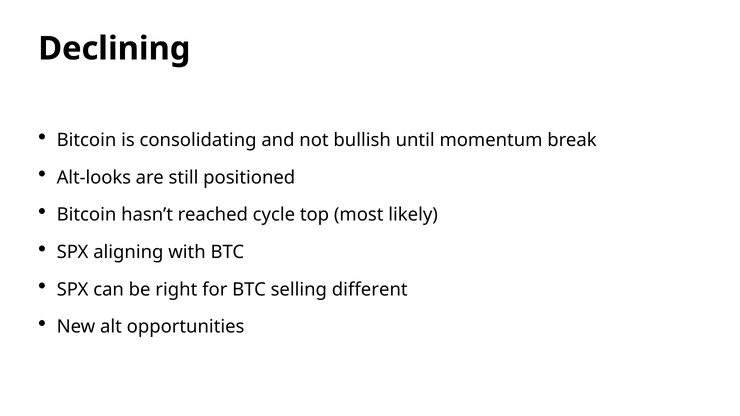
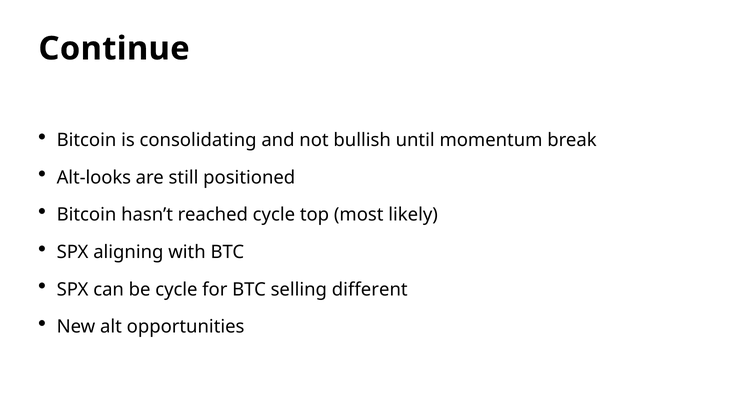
Declining: Declining -> Continue
be right: right -> cycle
